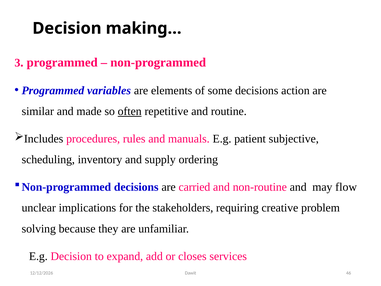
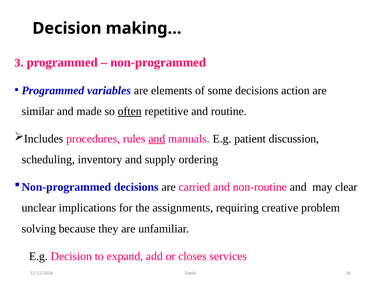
and at (157, 139) underline: none -> present
subjective: subjective -> discussion
flow: flow -> clear
stakeholders: stakeholders -> assignments
